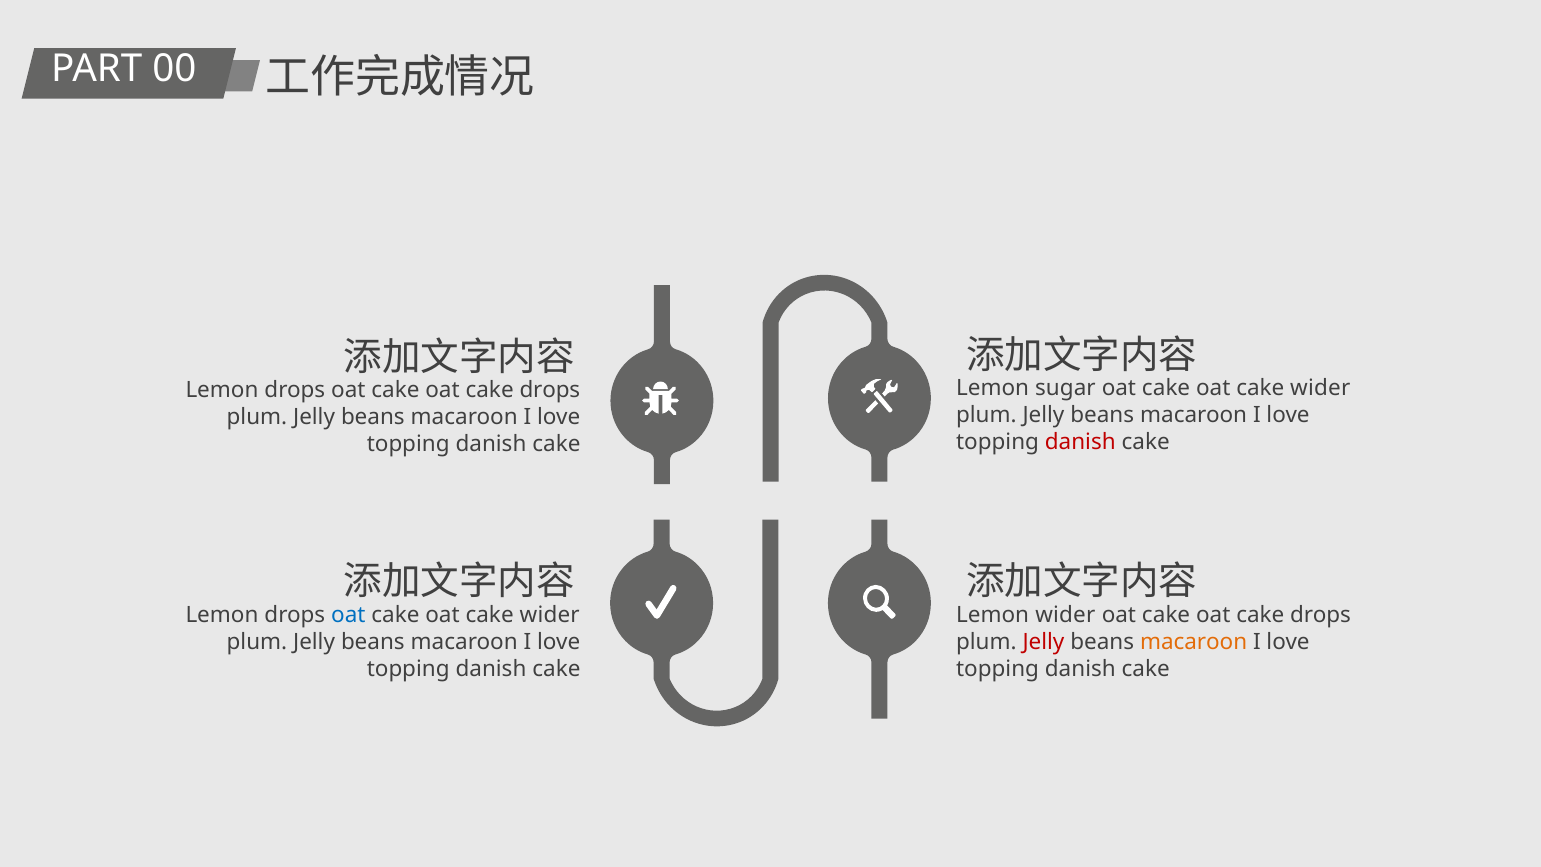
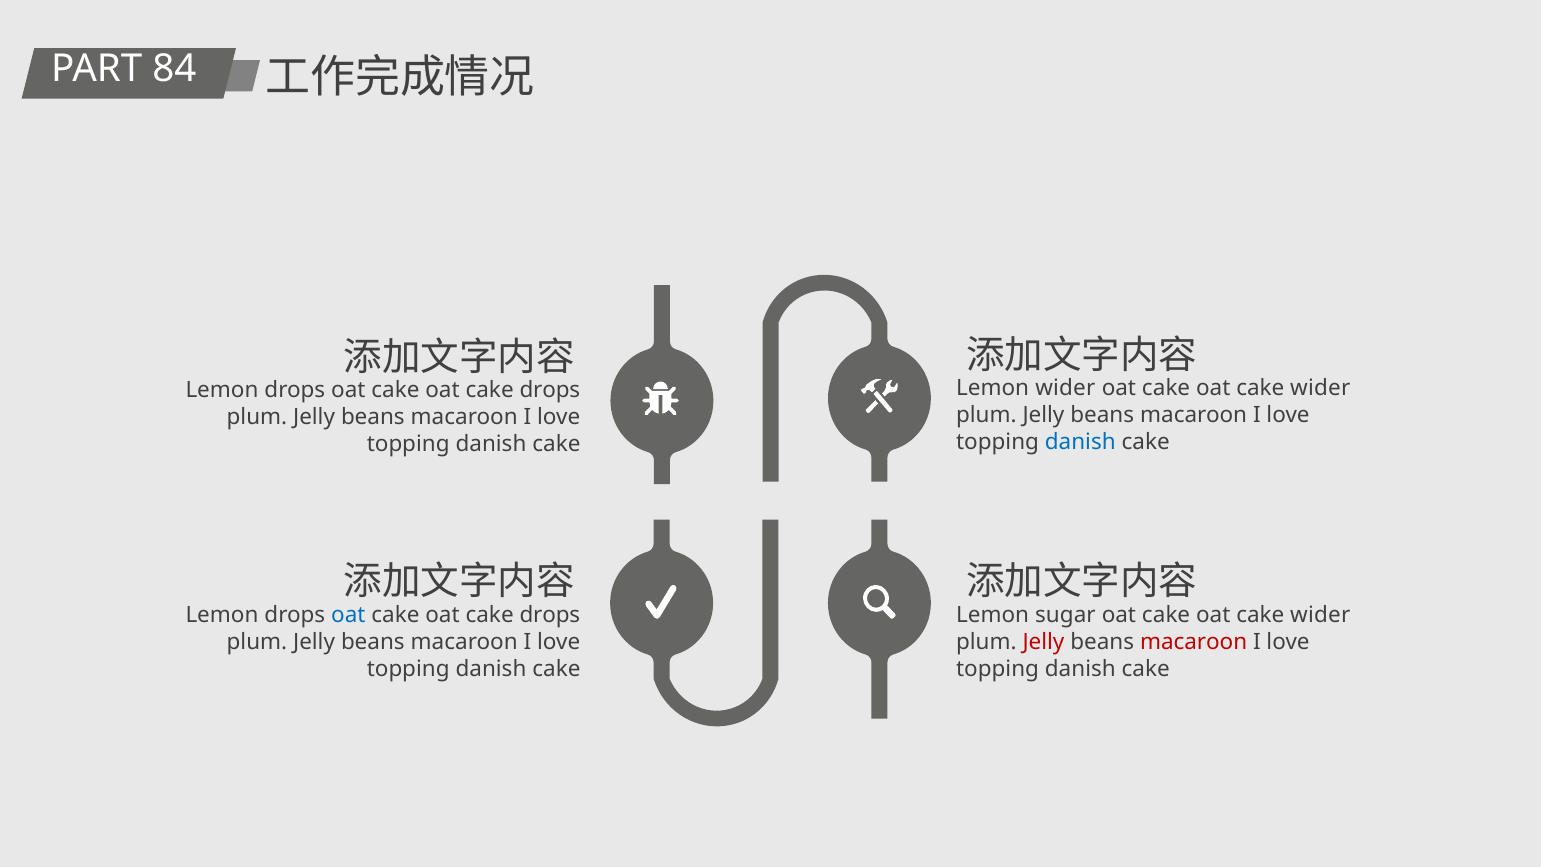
00: 00 -> 84
Lemon sugar: sugar -> wider
danish at (1080, 442) colour: red -> blue
wider at (550, 615): wider -> drops
Lemon wider: wider -> sugar
drops at (1321, 615): drops -> wider
macaroon at (1194, 642) colour: orange -> red
